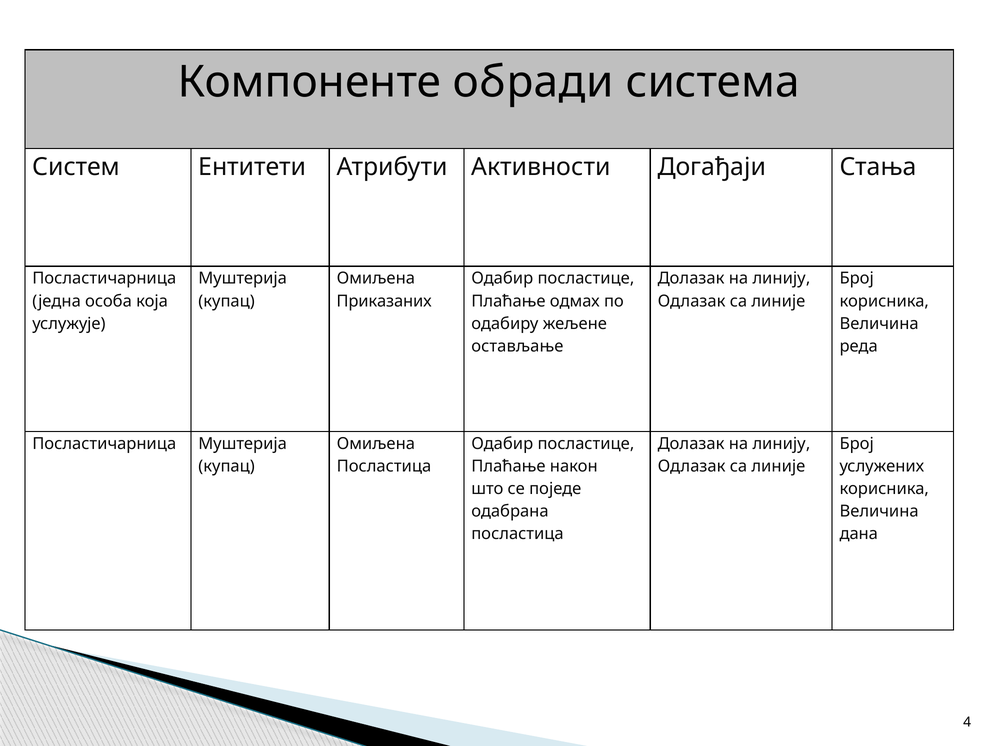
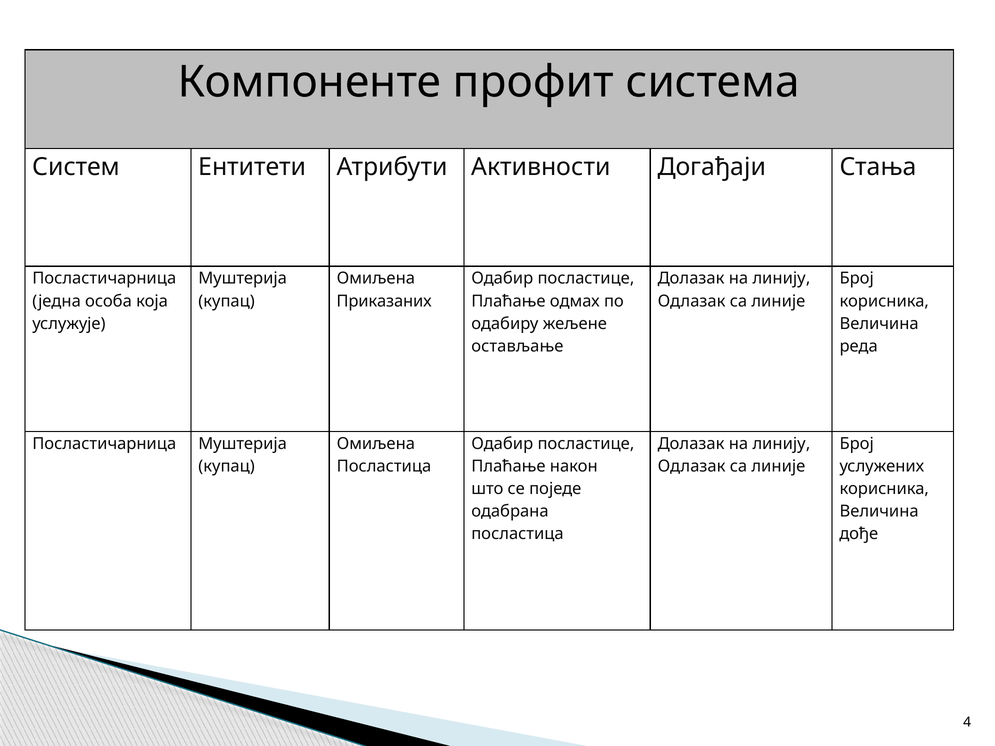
обради: обради -> профит
дана: дана -> дође
